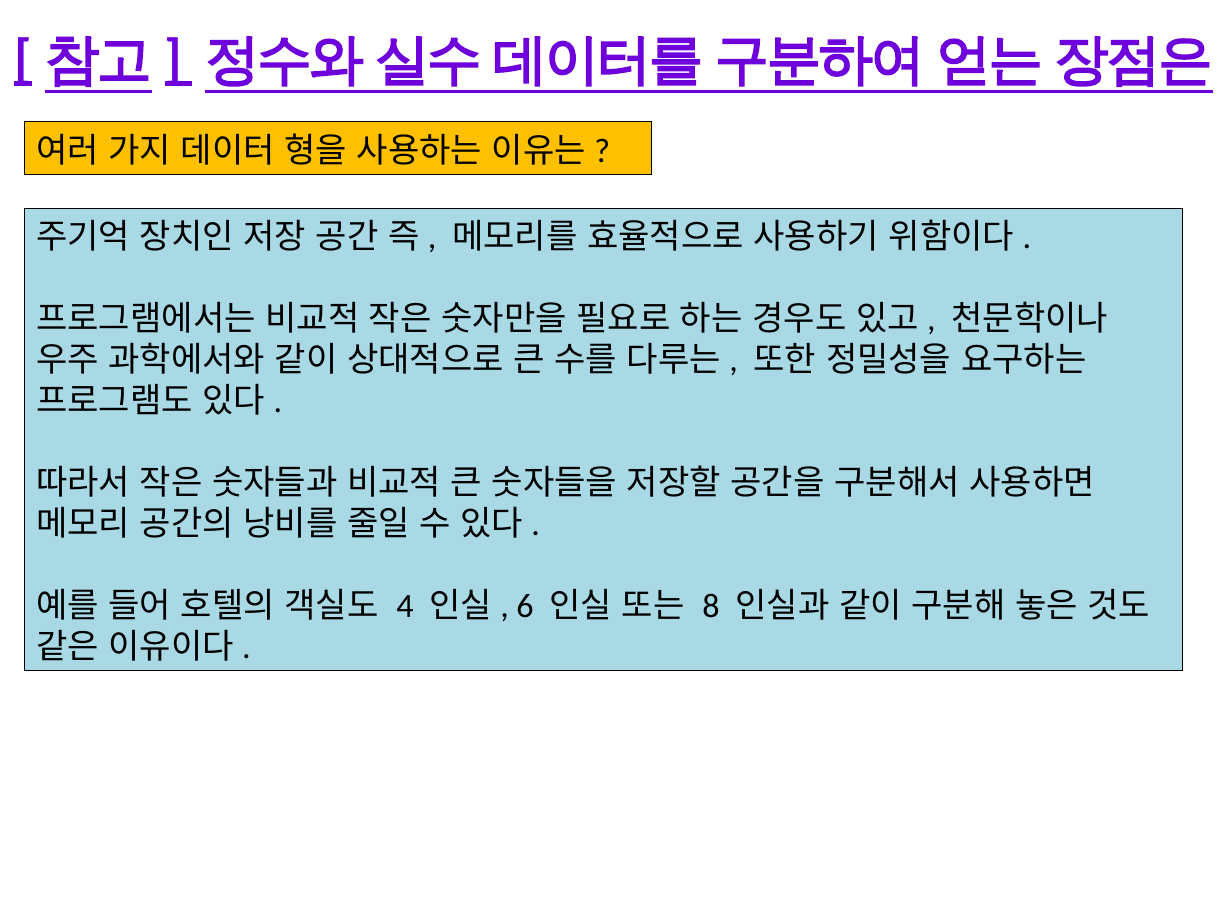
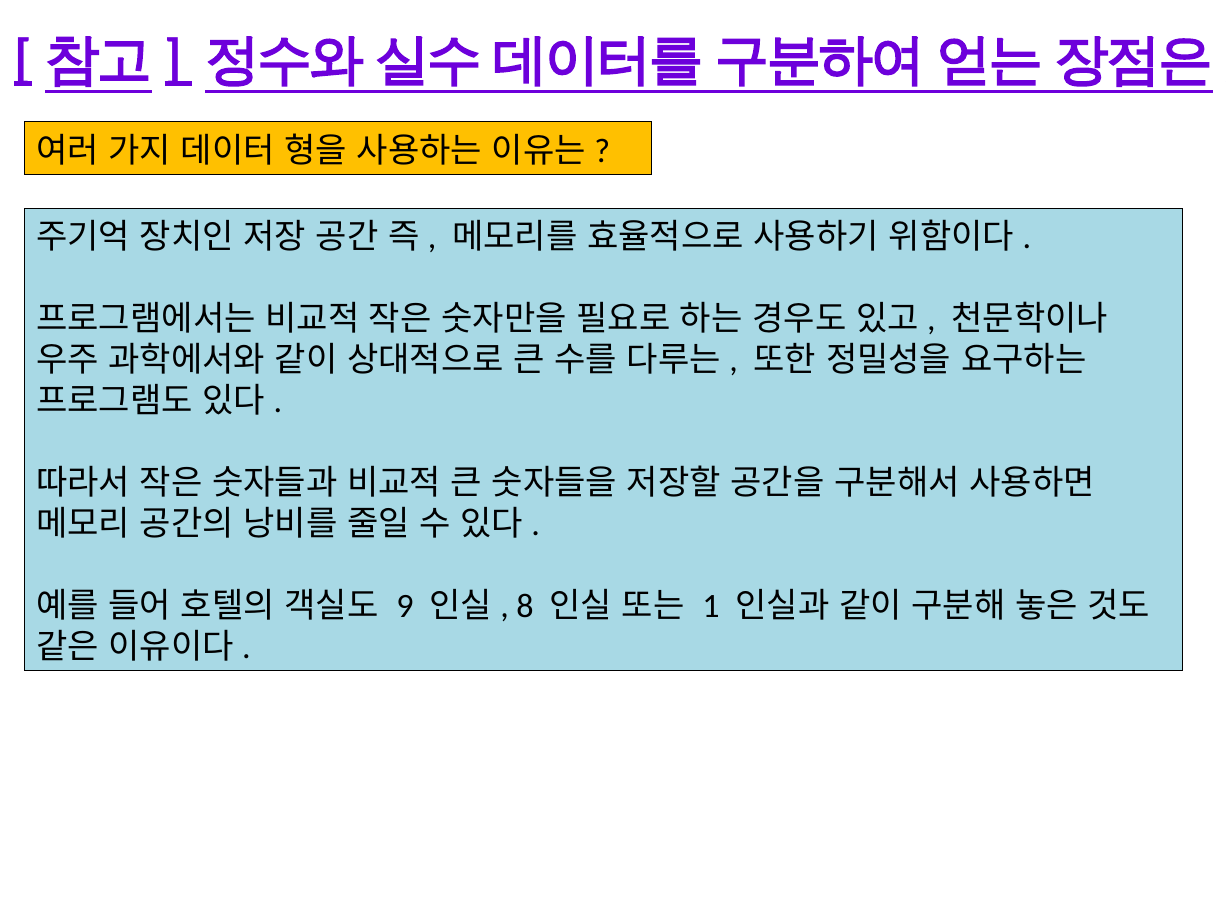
4: 4 -> 9
6: 6 -> 8
8: 8 -> 1
